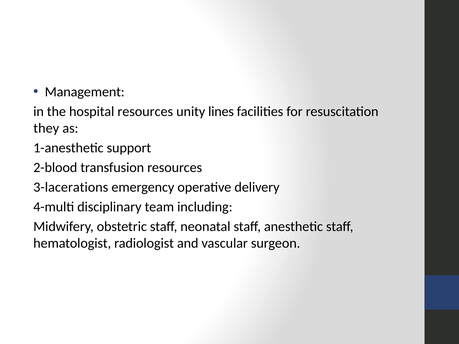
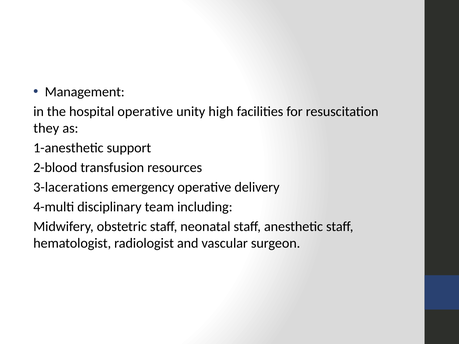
hospital resources: resources -> operative
lines: lines -> high
